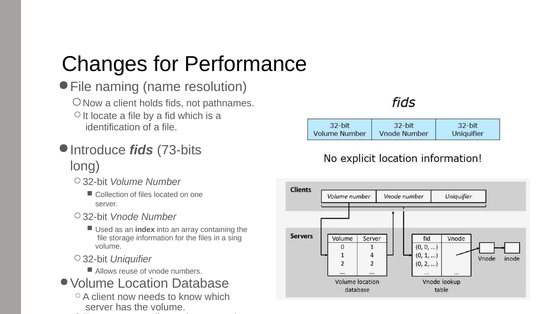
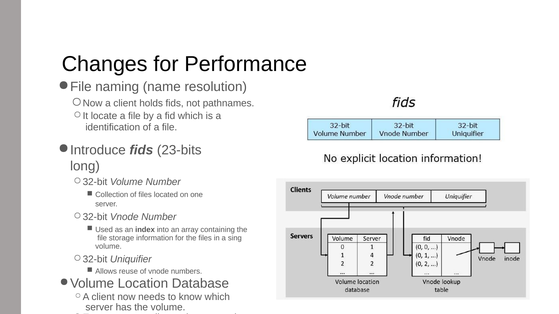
73-bits: 73-bits -> 23-bits
